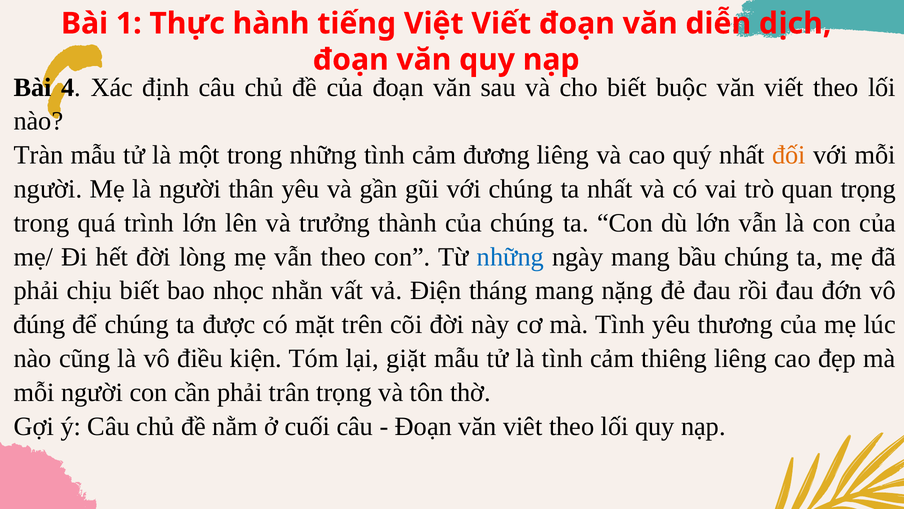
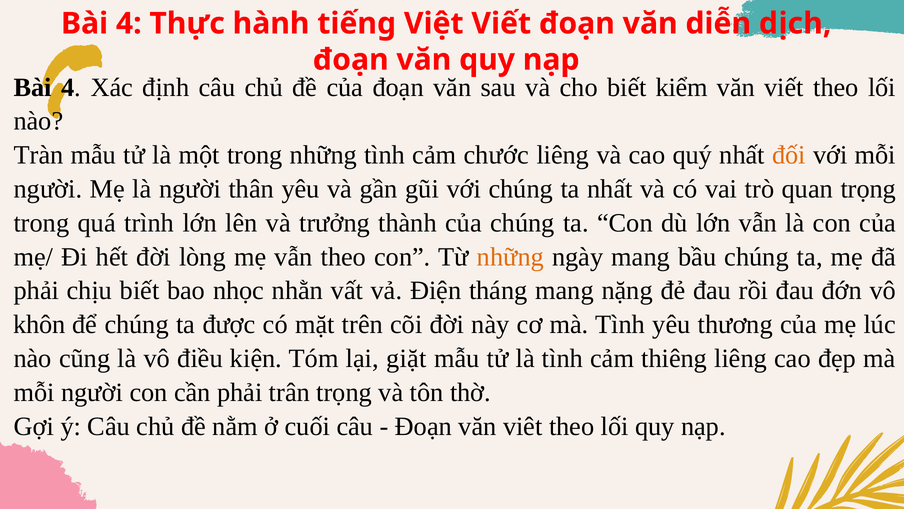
1 at (129, 24): 1 -> 4
buộc: buộc -> kiểm
đương: đương -> chước
những at (510, 257) colour: blue -> orange
đúng: đúng -> khôn
